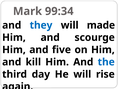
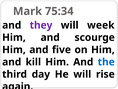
99:34: 99:34 -> 75:34
they colour: blue -> purple
made: made -> week
